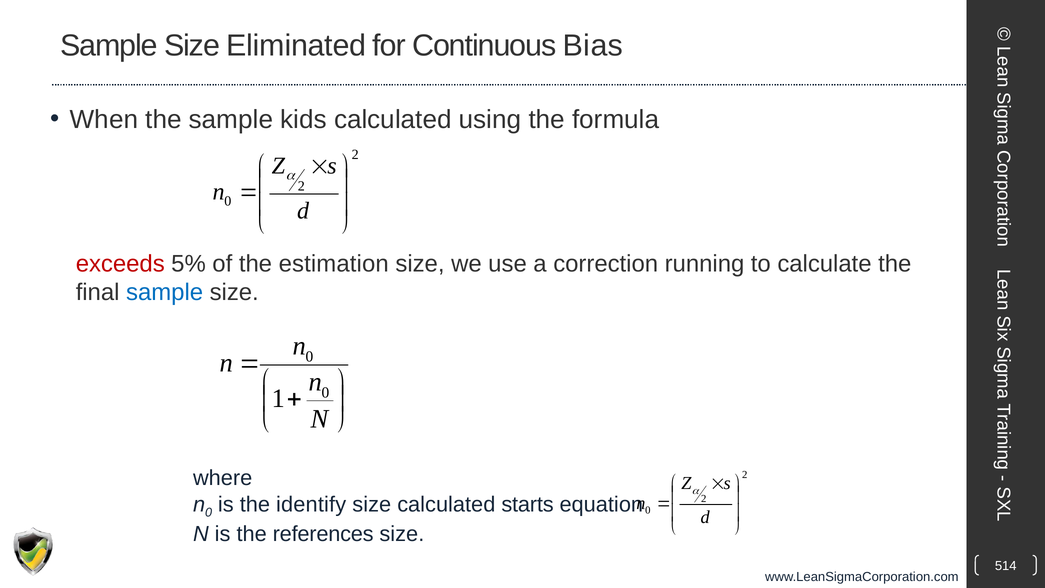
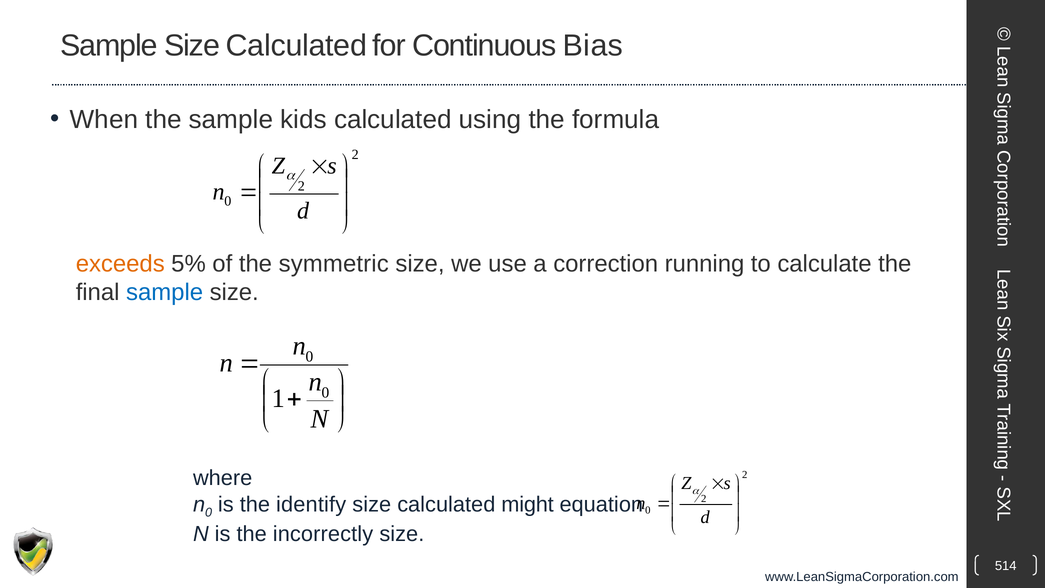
Sample Size Eliminated: Eliminated -> Calculated
exceeds colour: red -> orange
estimation: estimation -> symmetric
starts: starts -> might
references: references -> incorrectly
